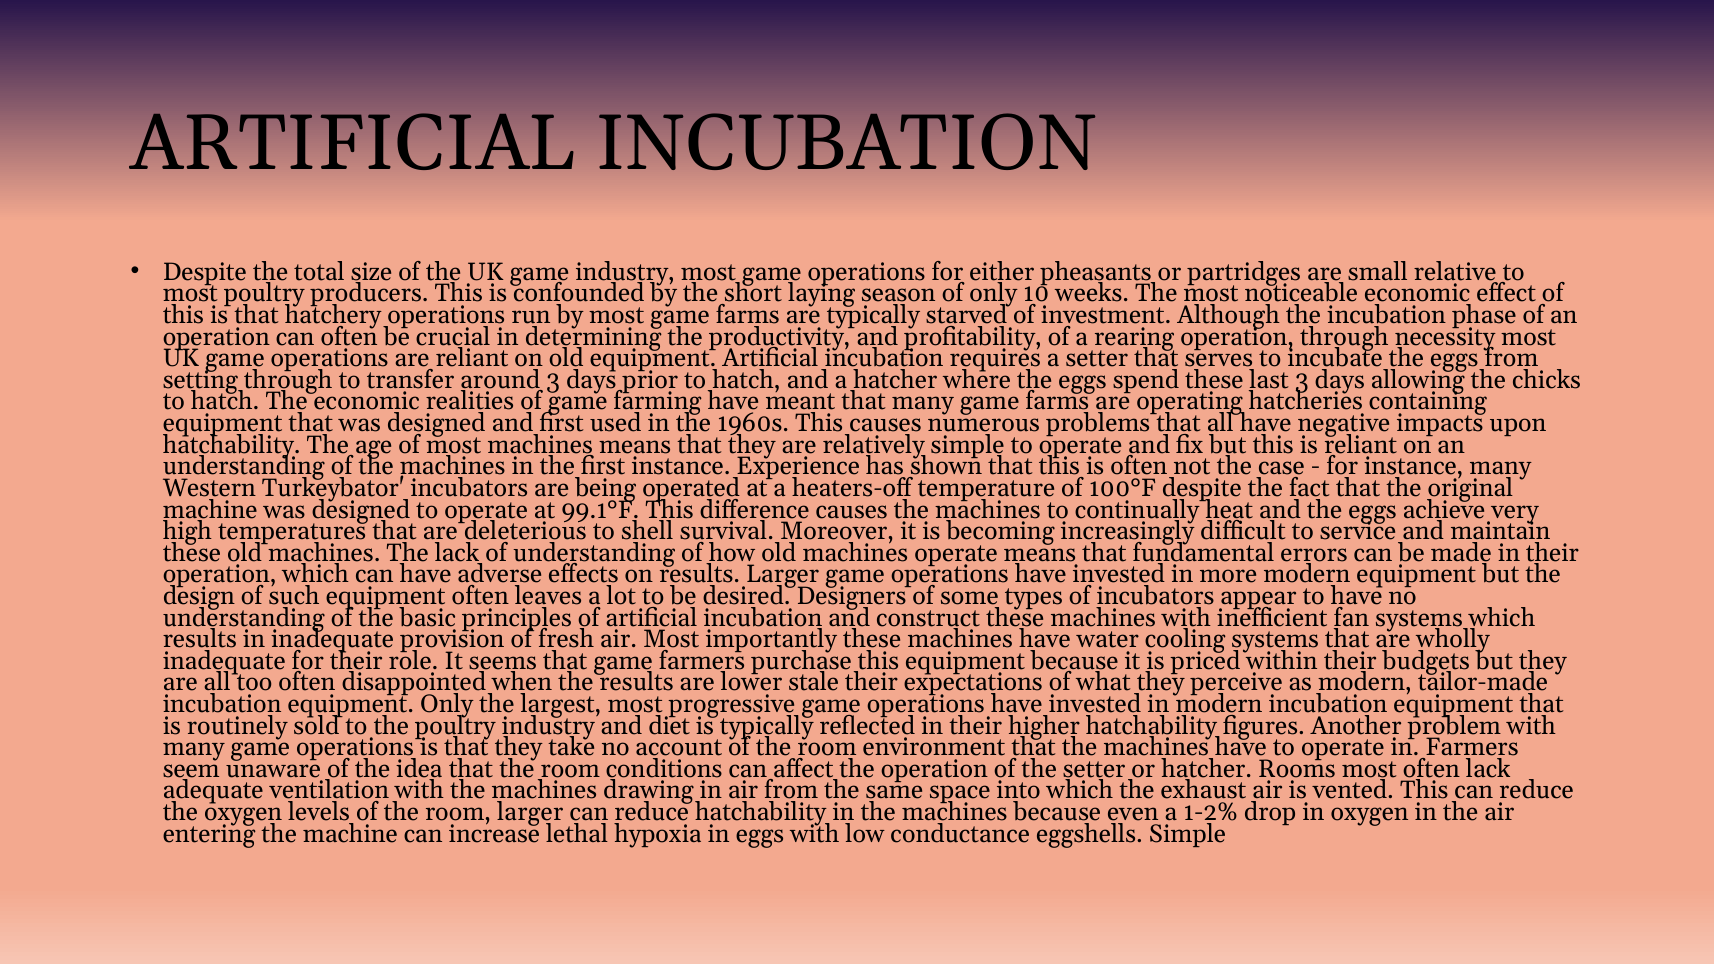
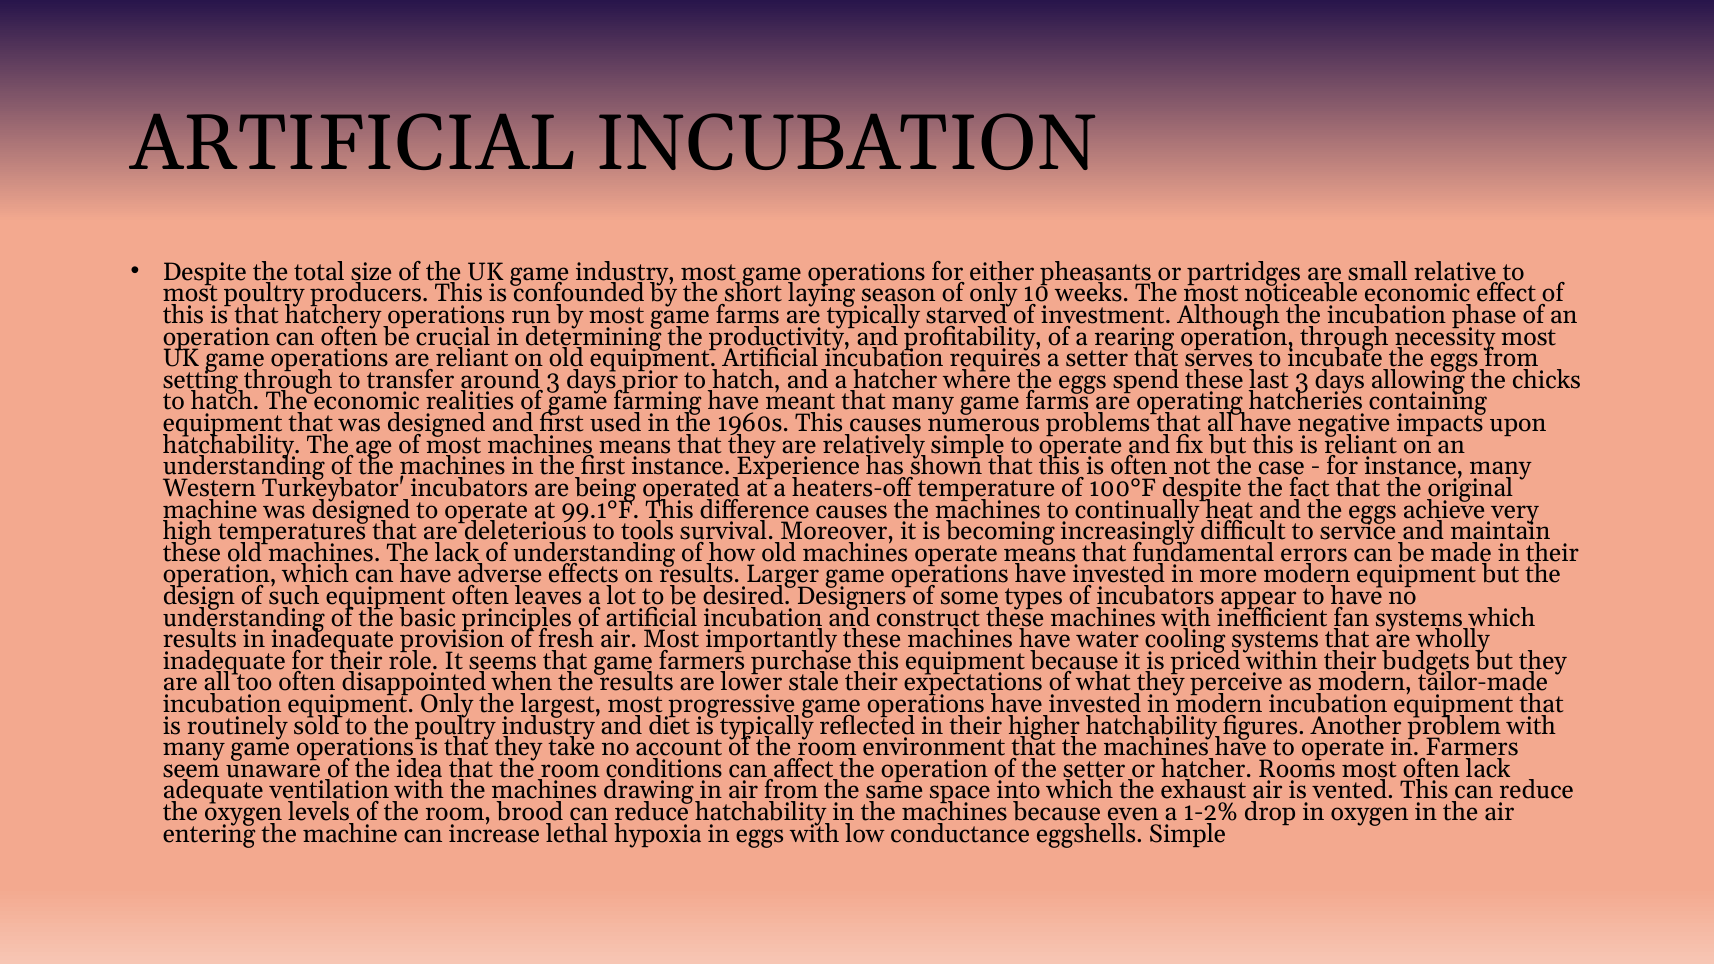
shell: shell -> tools
room larger: larger -> brood
